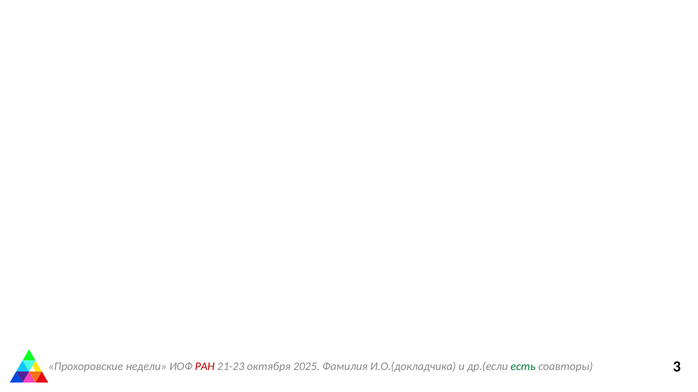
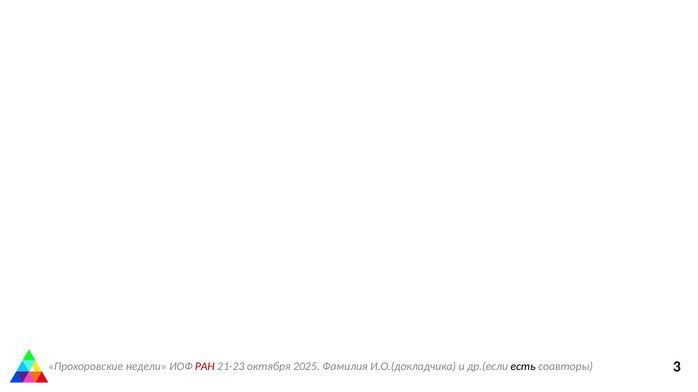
есть colour: green -> black
